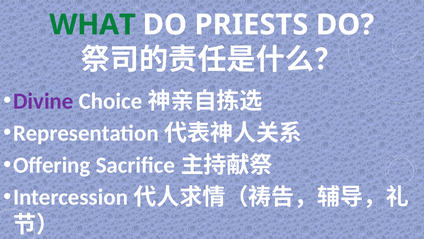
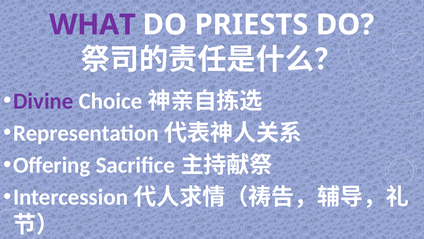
WHAT colour: green -> purple
